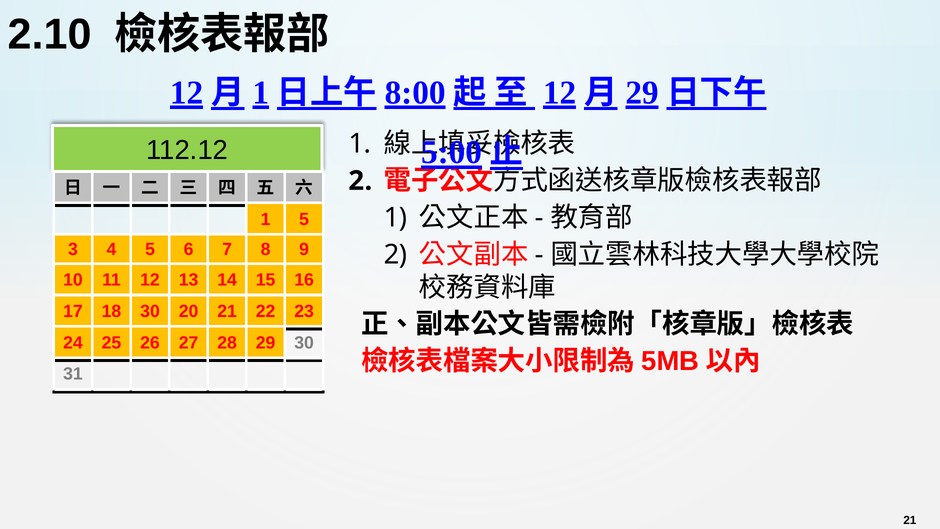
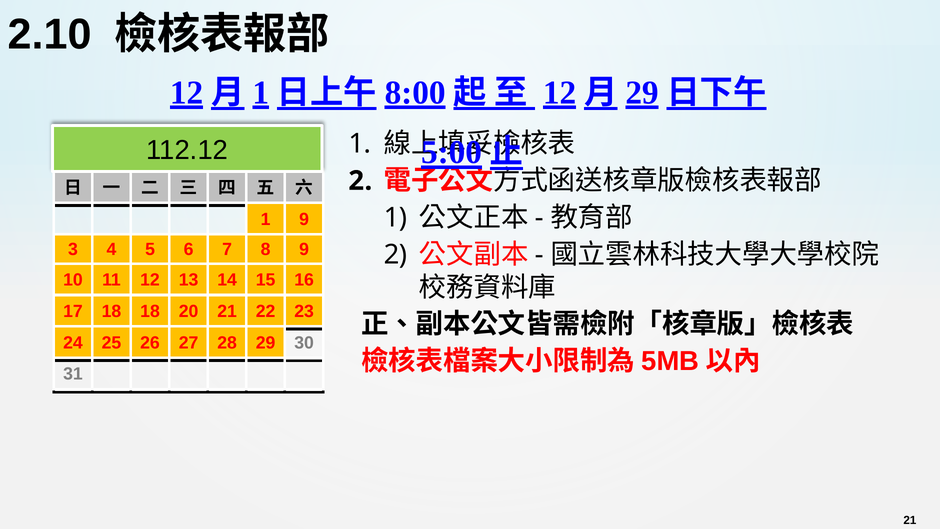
1 5: 5 -> 9
18 30: 30 -> 18
